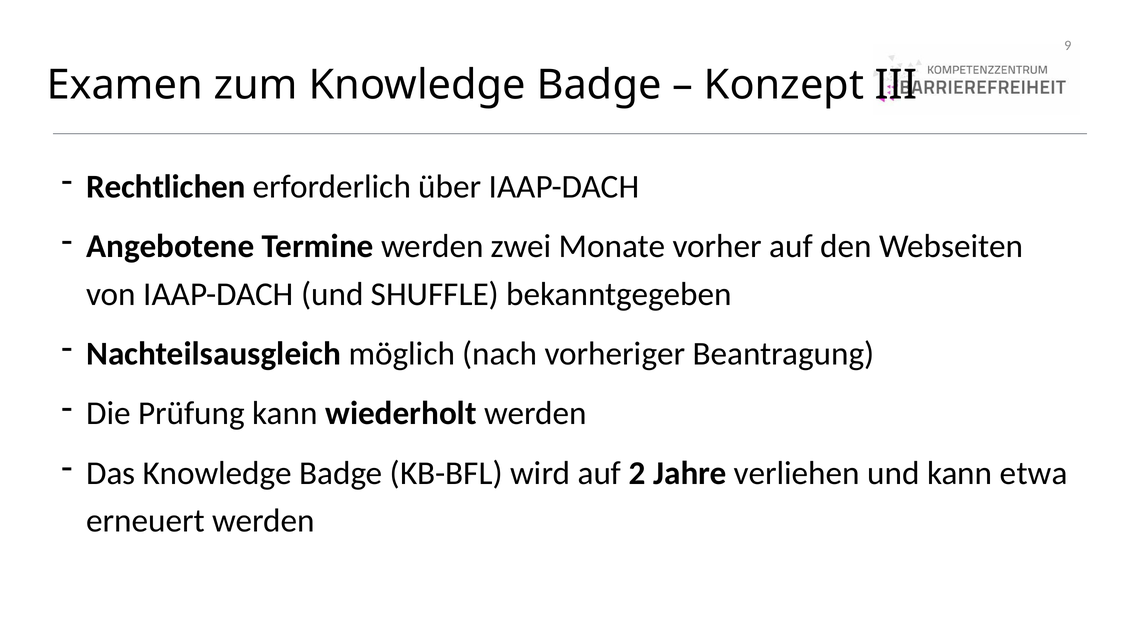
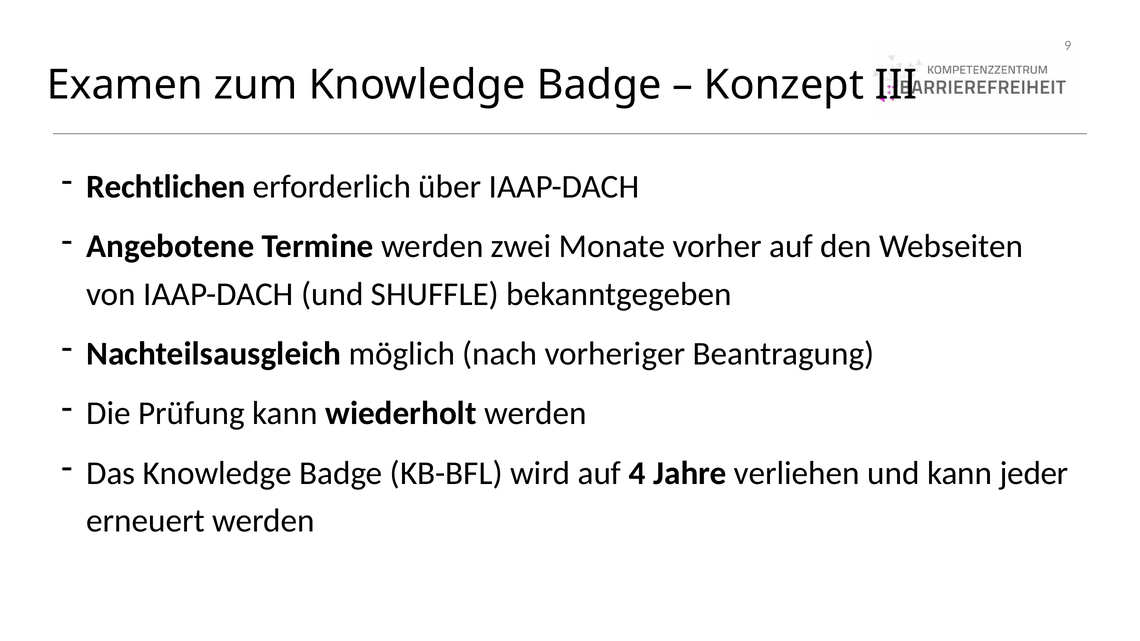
2: 2 -> 4
etwa: etwa -> jeder
